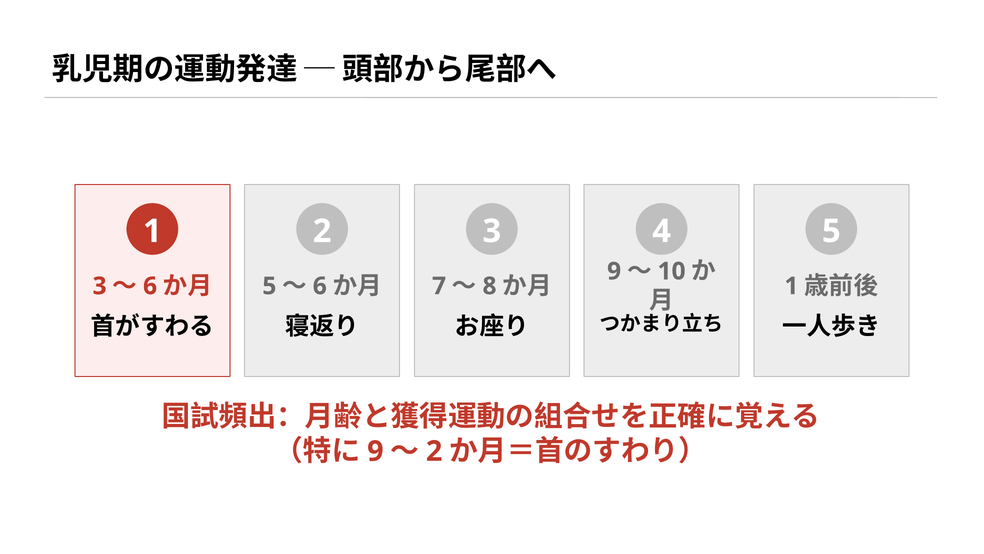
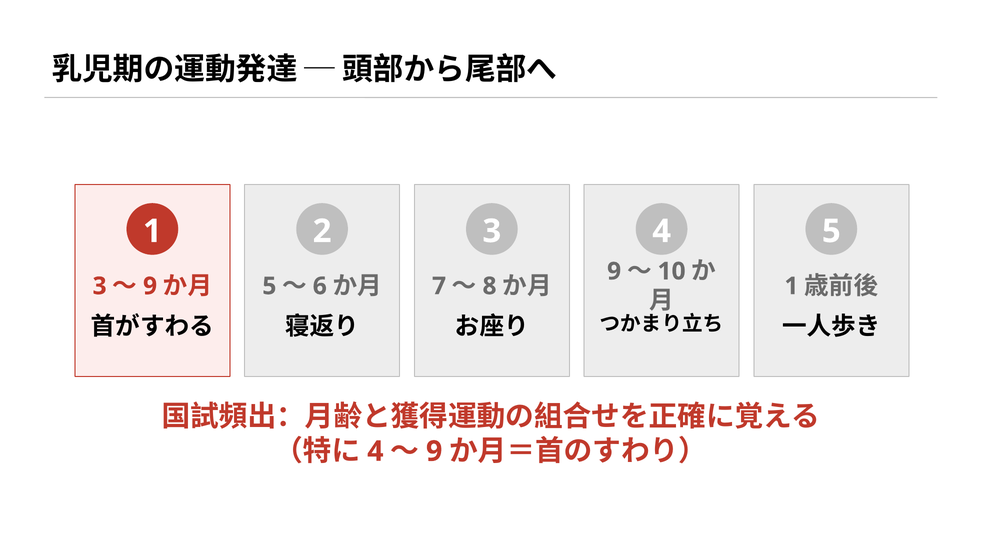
6 at (150, 286): 6 -> 9
9 at (375, 451): 9 -> 4
2 at (434, 451): 2 -> 9
